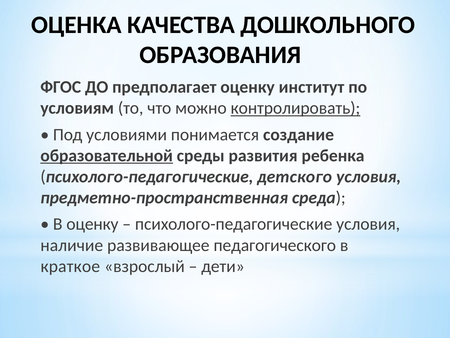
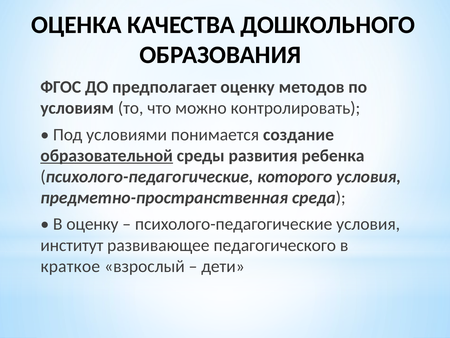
институт: институт -> методов
контролировать underline: present -> none
детского: детского -> которого
наличие: наличие -> институт
